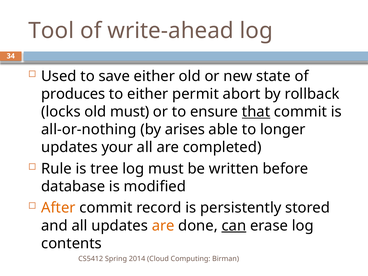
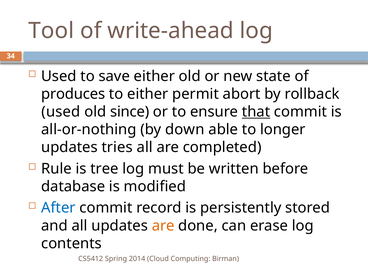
locks at (61, 112): locks -> used
old must: must -> since
arises: arises -> down
your: your -> tries
After colour: orange -> blue
can underline: present -> none
